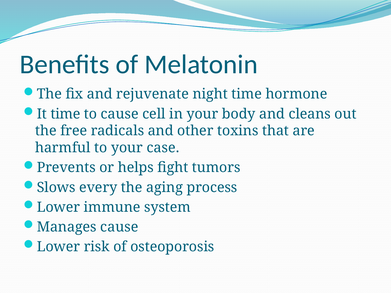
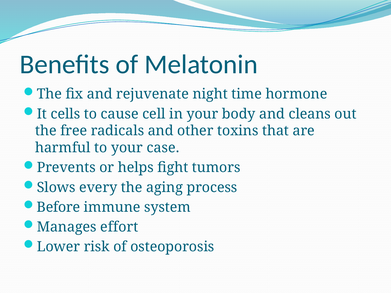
It time: time -> cells
Lower at (58, 207): Lower -> Before
Manages cause: cause -> effort
